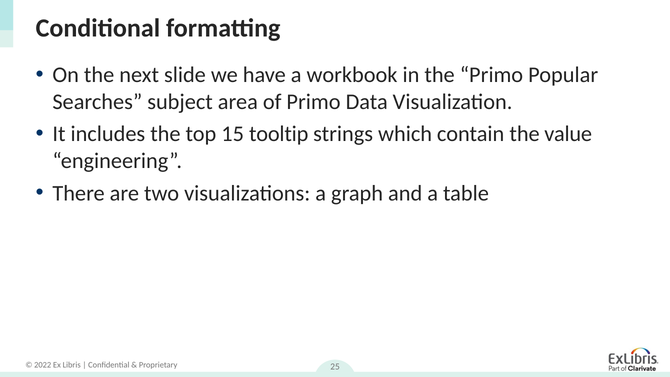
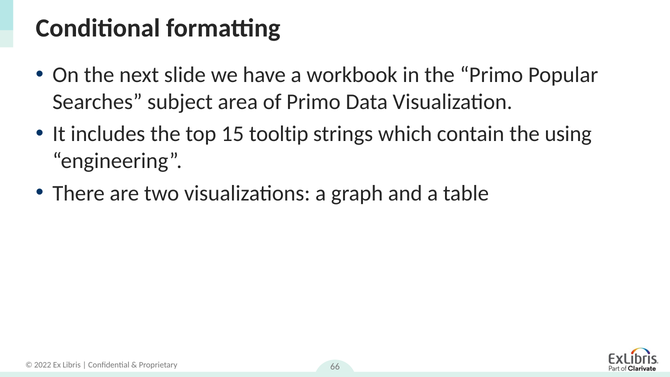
value: value -> using
25: 25 -> 66
